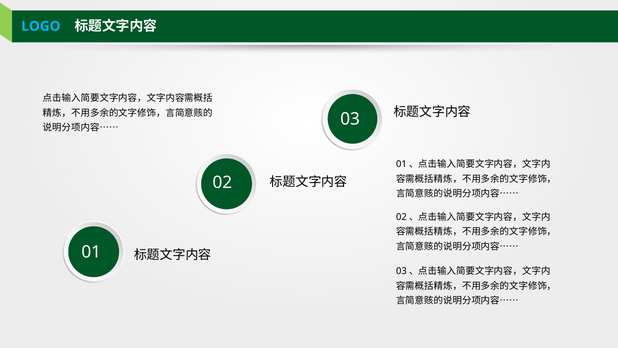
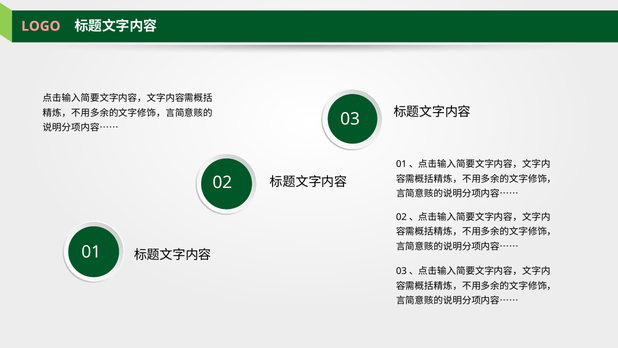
LOGO colour: light blue -> pink
